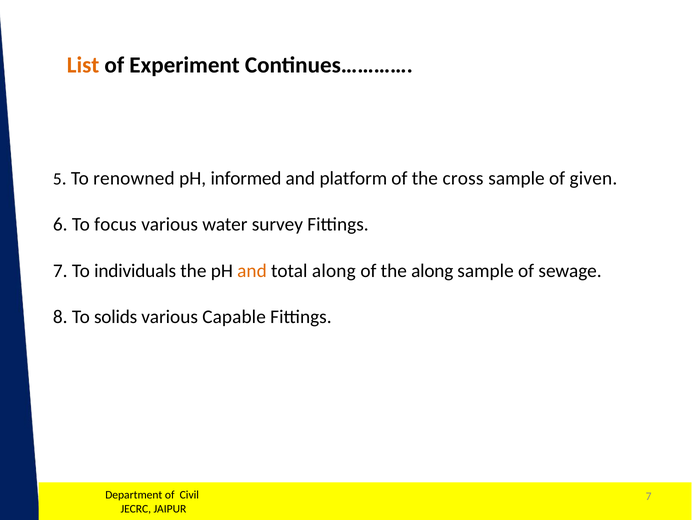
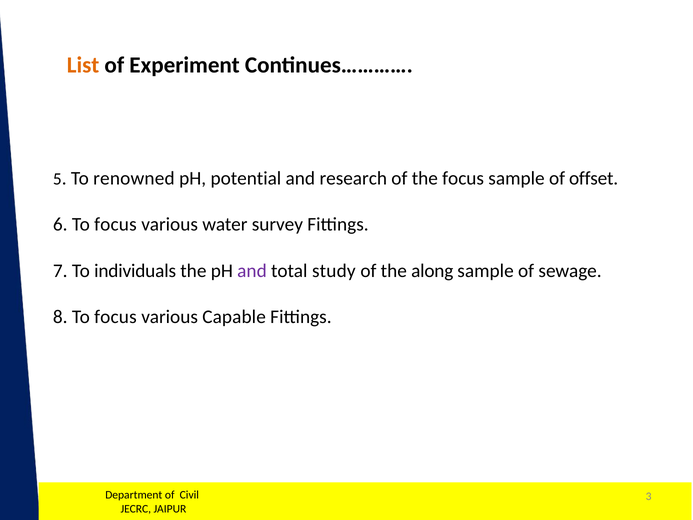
informed: informed -> potential
platform: platform -> research
the cross: cross -> focus
given: given -> offset
and at (252, 271) colour: orange -> purple
total along: along -> study
8 To solids: solids -> focus
7 at (649, 496): 7 -> 3
